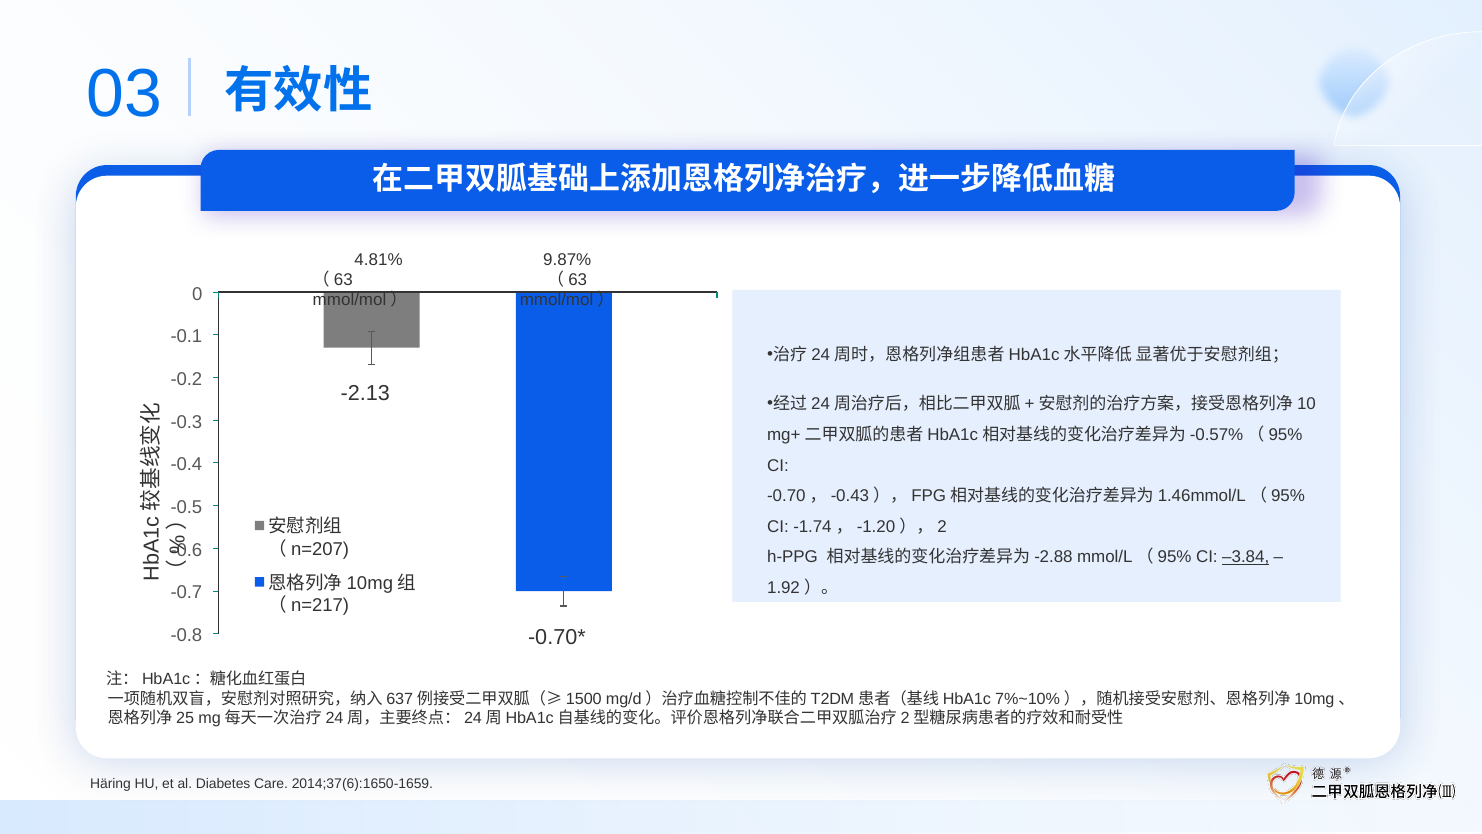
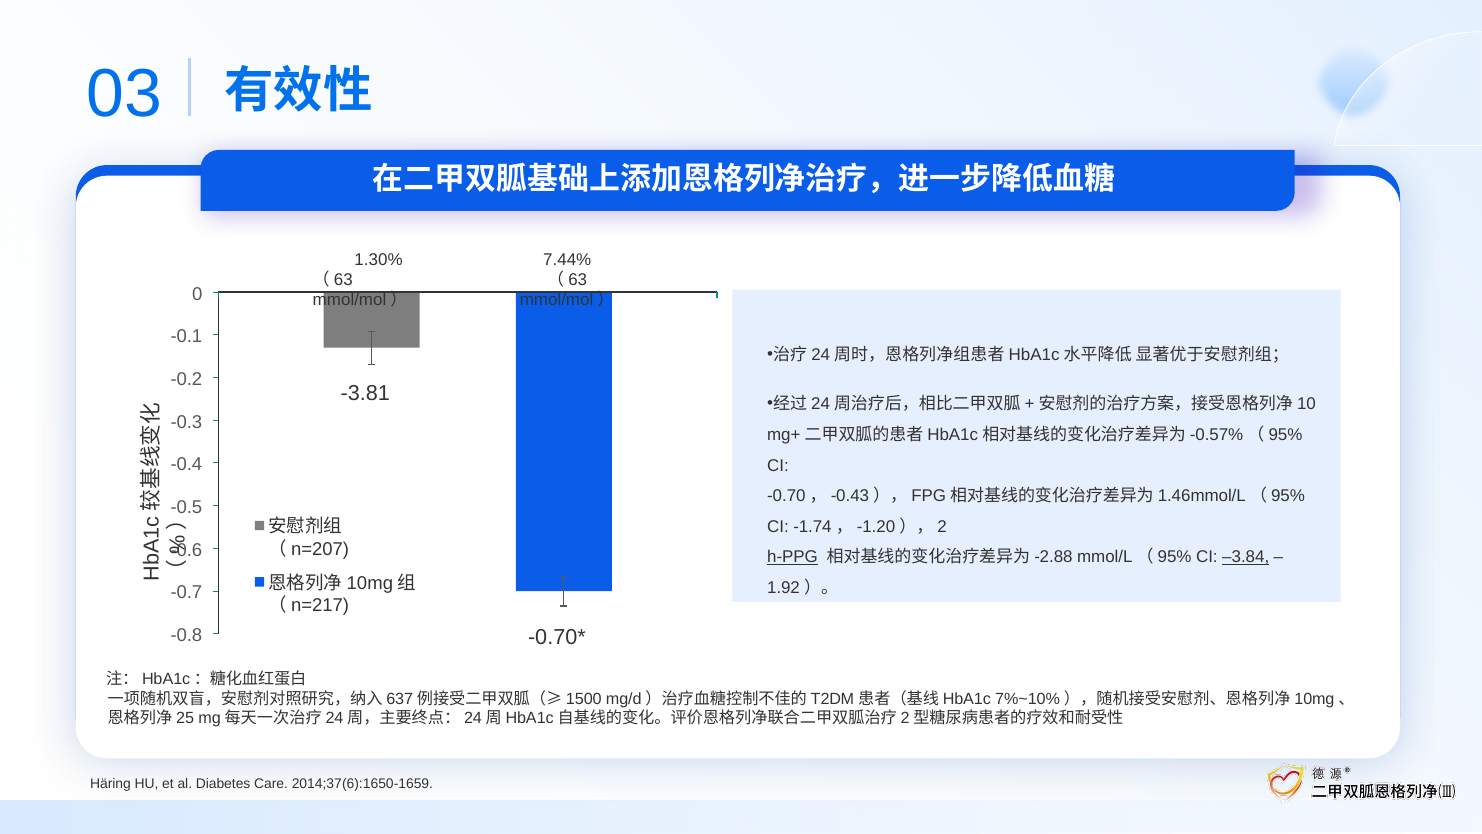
4.81%: 4.81% -> 1.30%
9.87%: 9.87% -> 7.44%
-2.13: -2.13 -> -3.81
h-PPG underline: none -> present
